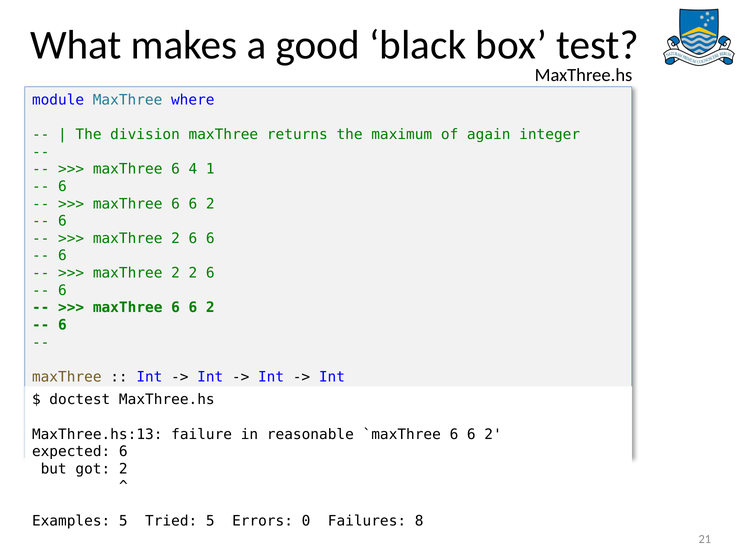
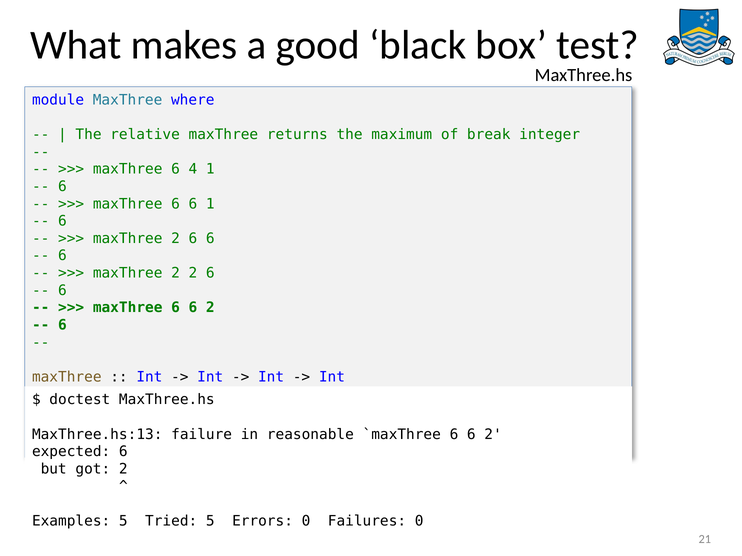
division: division -> relative
again: again -> break
2 at (210, 204): 2 -> 1
Failures 8: 8 -> 0
